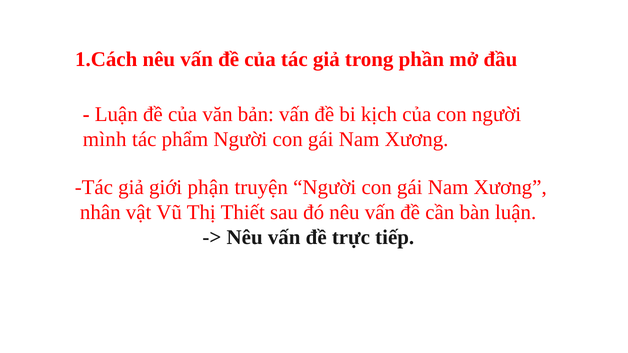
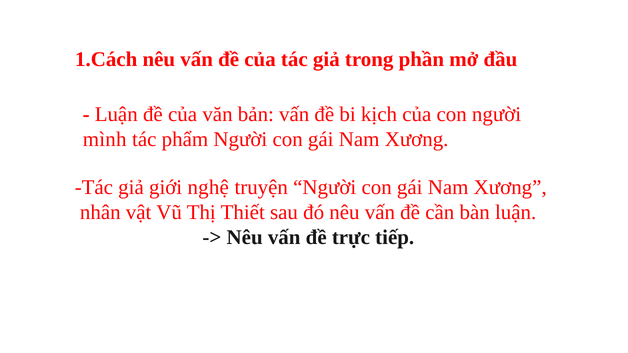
phận: phận -> nghệ
